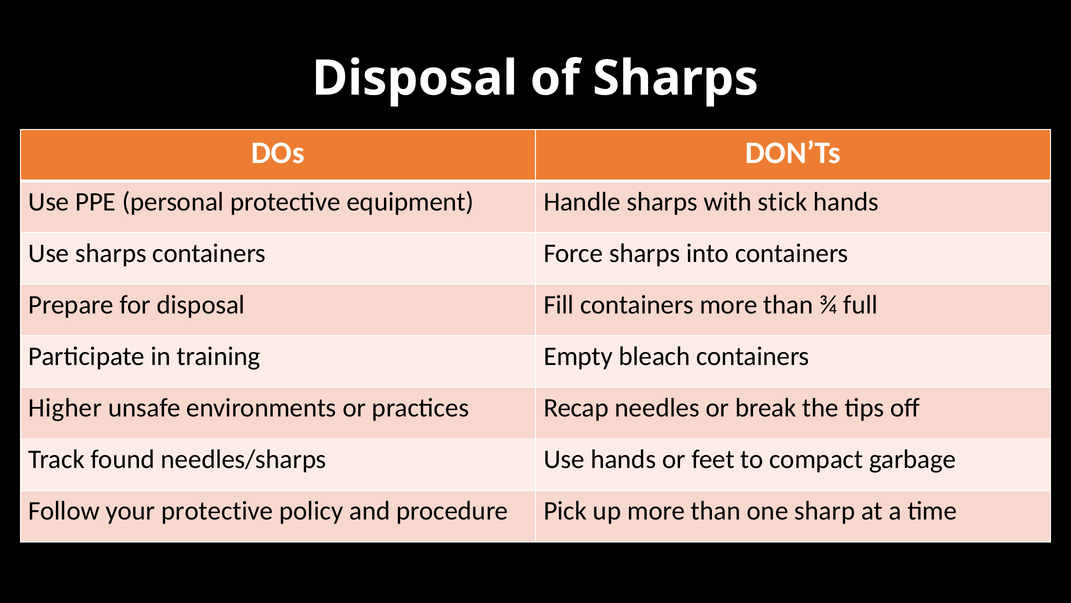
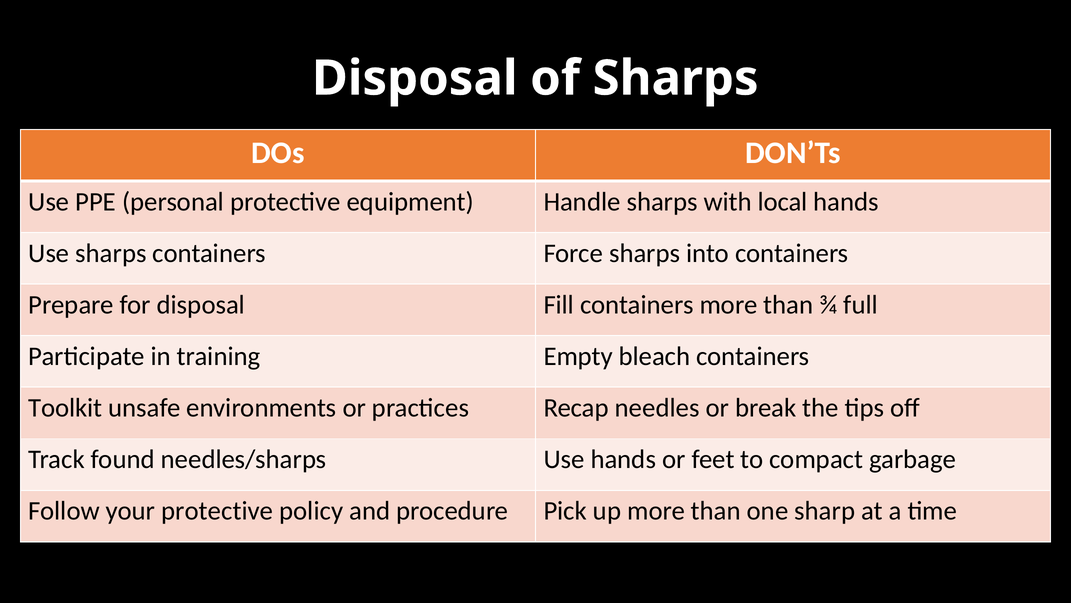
stick: stick -> local
Higher: Higher -> Toolkit
